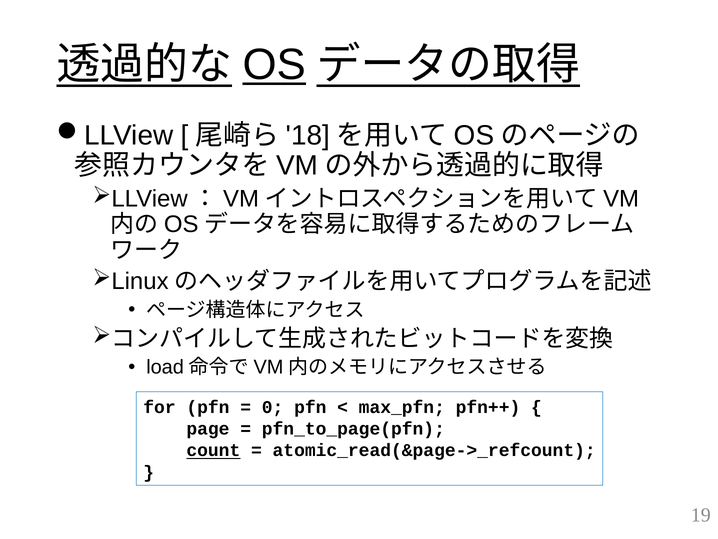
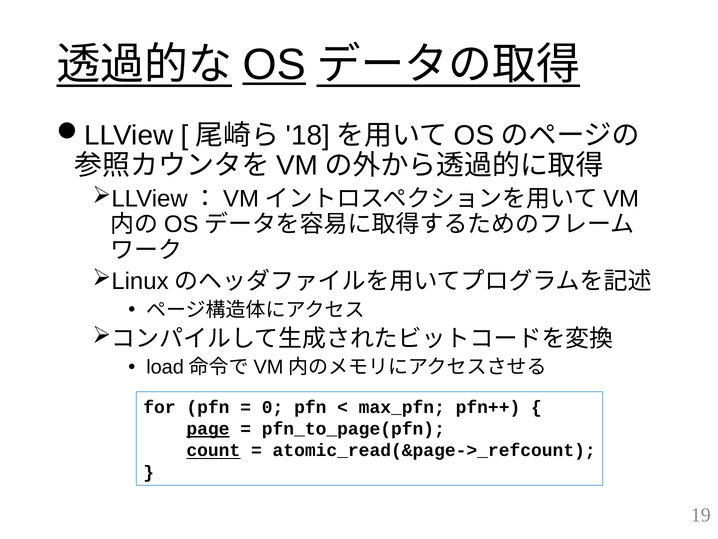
page underline: none -> present
